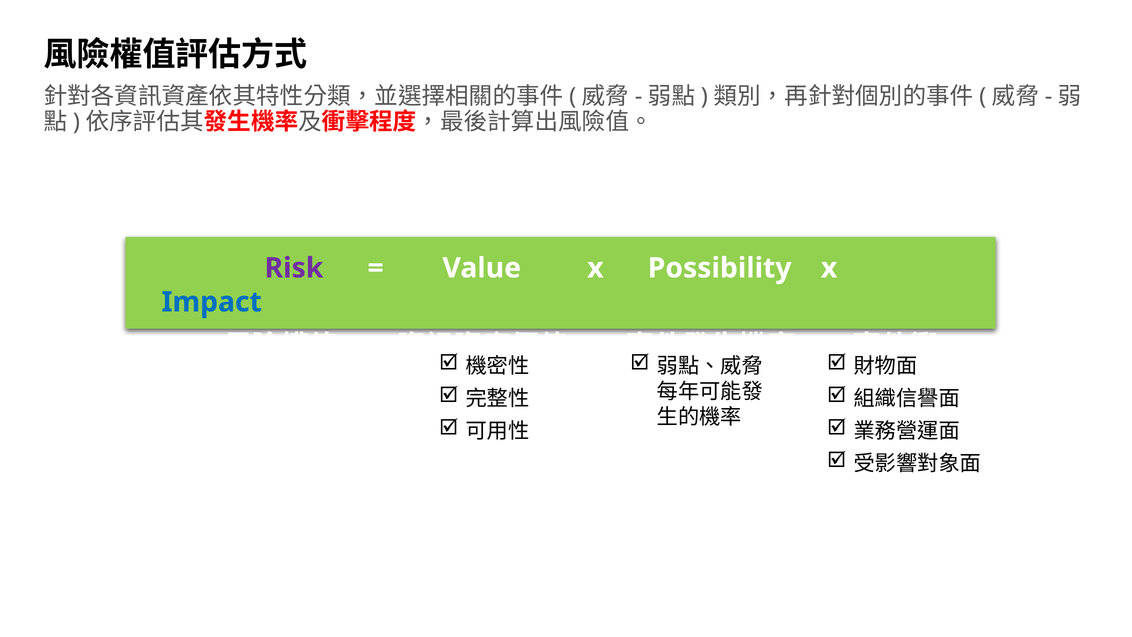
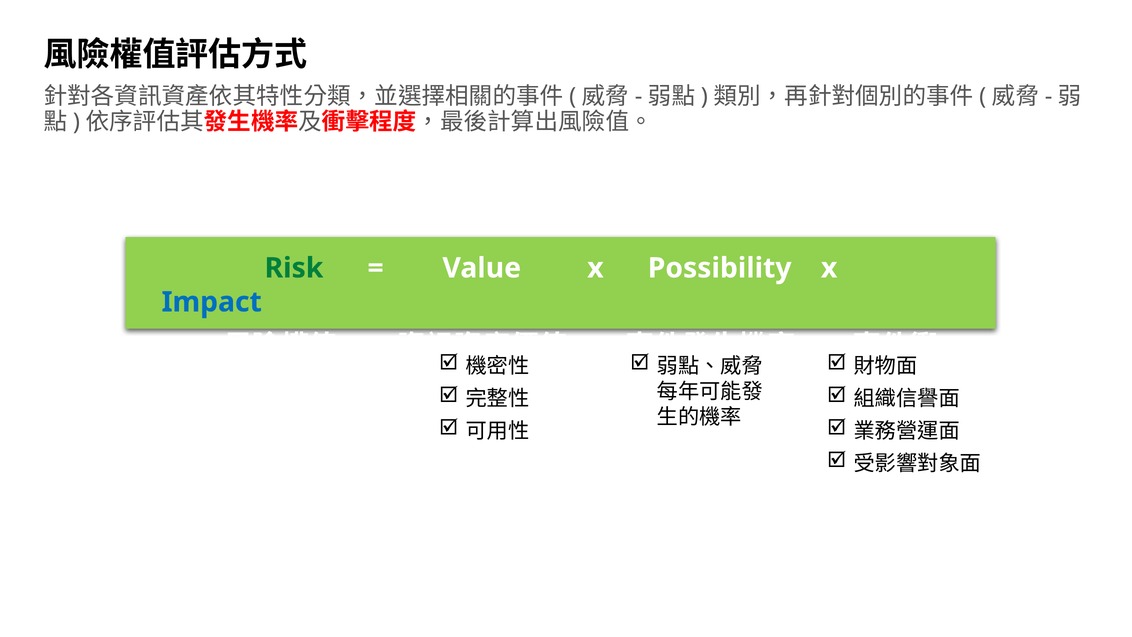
Risk colour: purple -> green
